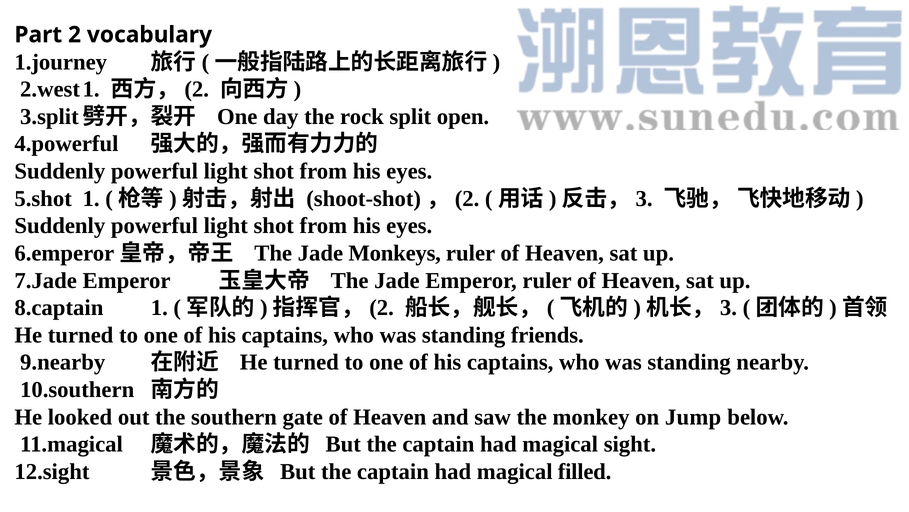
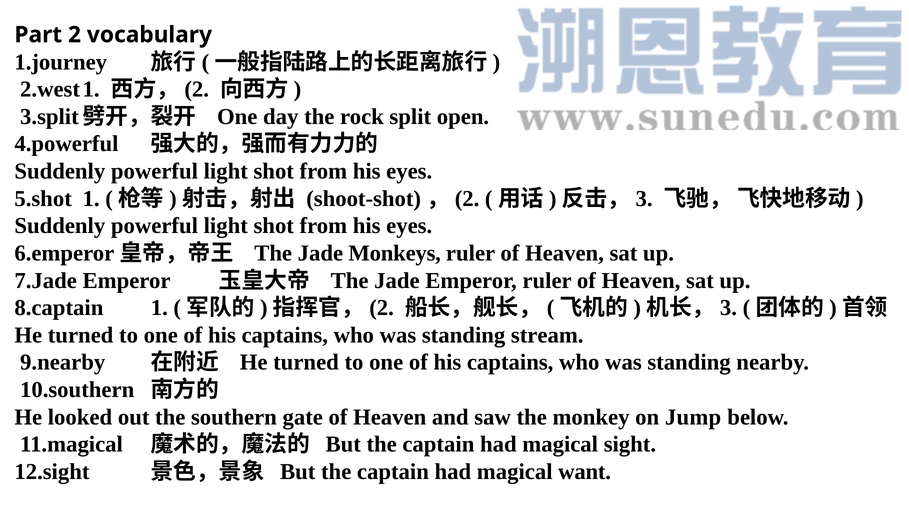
friends: friends -> stream
filled: filled -> want
